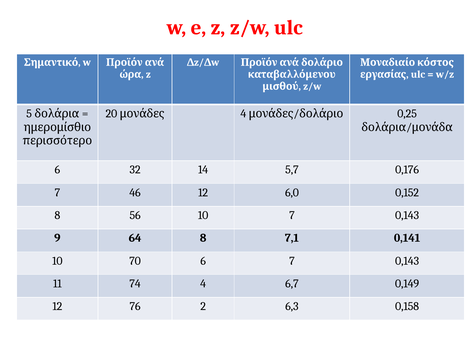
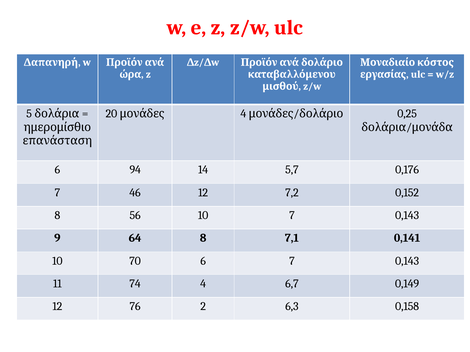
Σημαντικό: Σημαντικό -> Δαπανηρή
περισσότερο: περισσότερο -> επανάσταση
32: 32 -> 94
6,0: 6,0 -> 7,2
